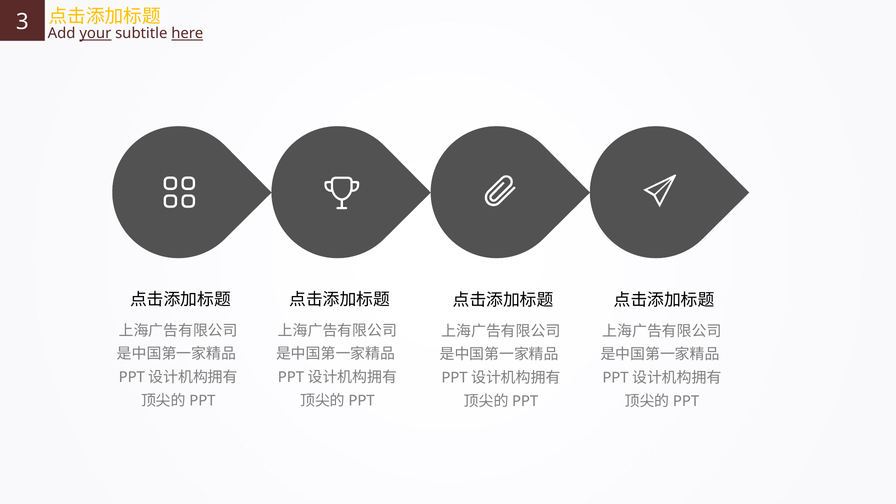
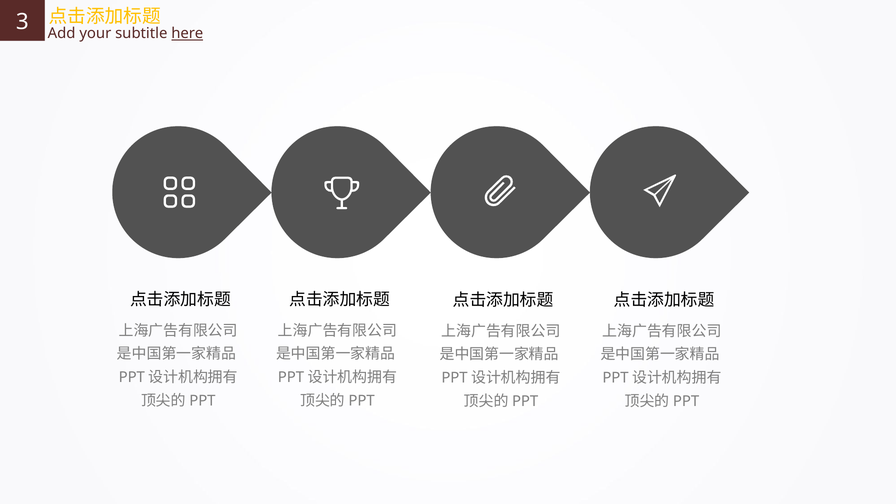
your underline: present -> none
